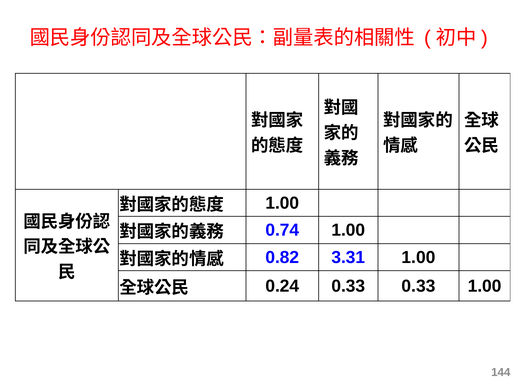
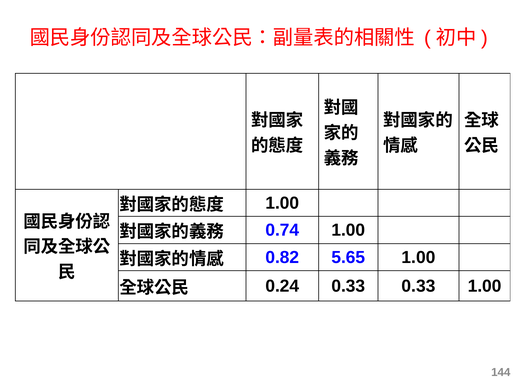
3.31: 3.31 -> 5.65
